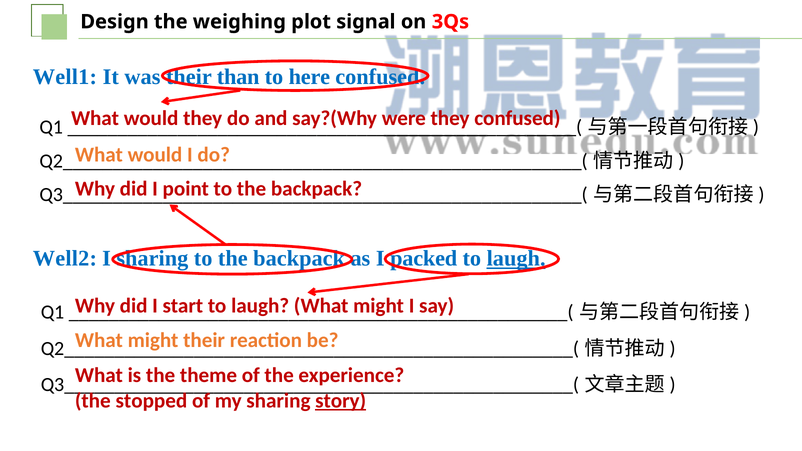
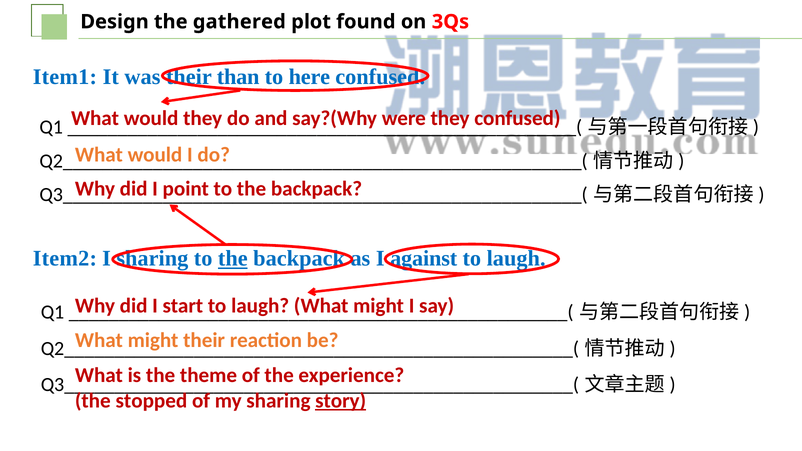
weighing: weighing -> gathered
signal: signal -> found
Well1: Well1 -> Item1
Well2: Well2 -> Item2
the at (233, 259) underline: none -> present
packed: packed -> against
laugh at (516, 259) underline: present -> none
